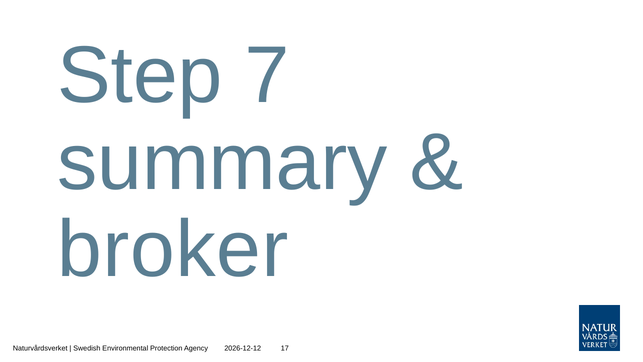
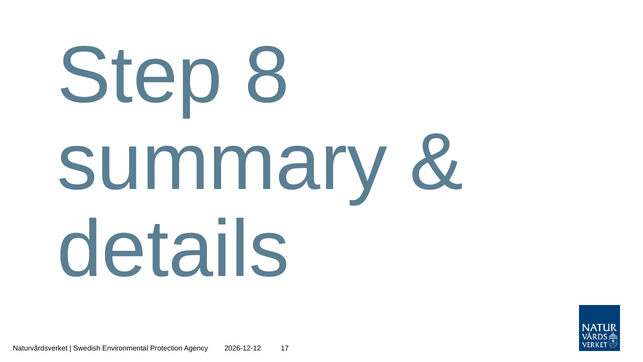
7: 7 -> 8
broker: broker -> details
